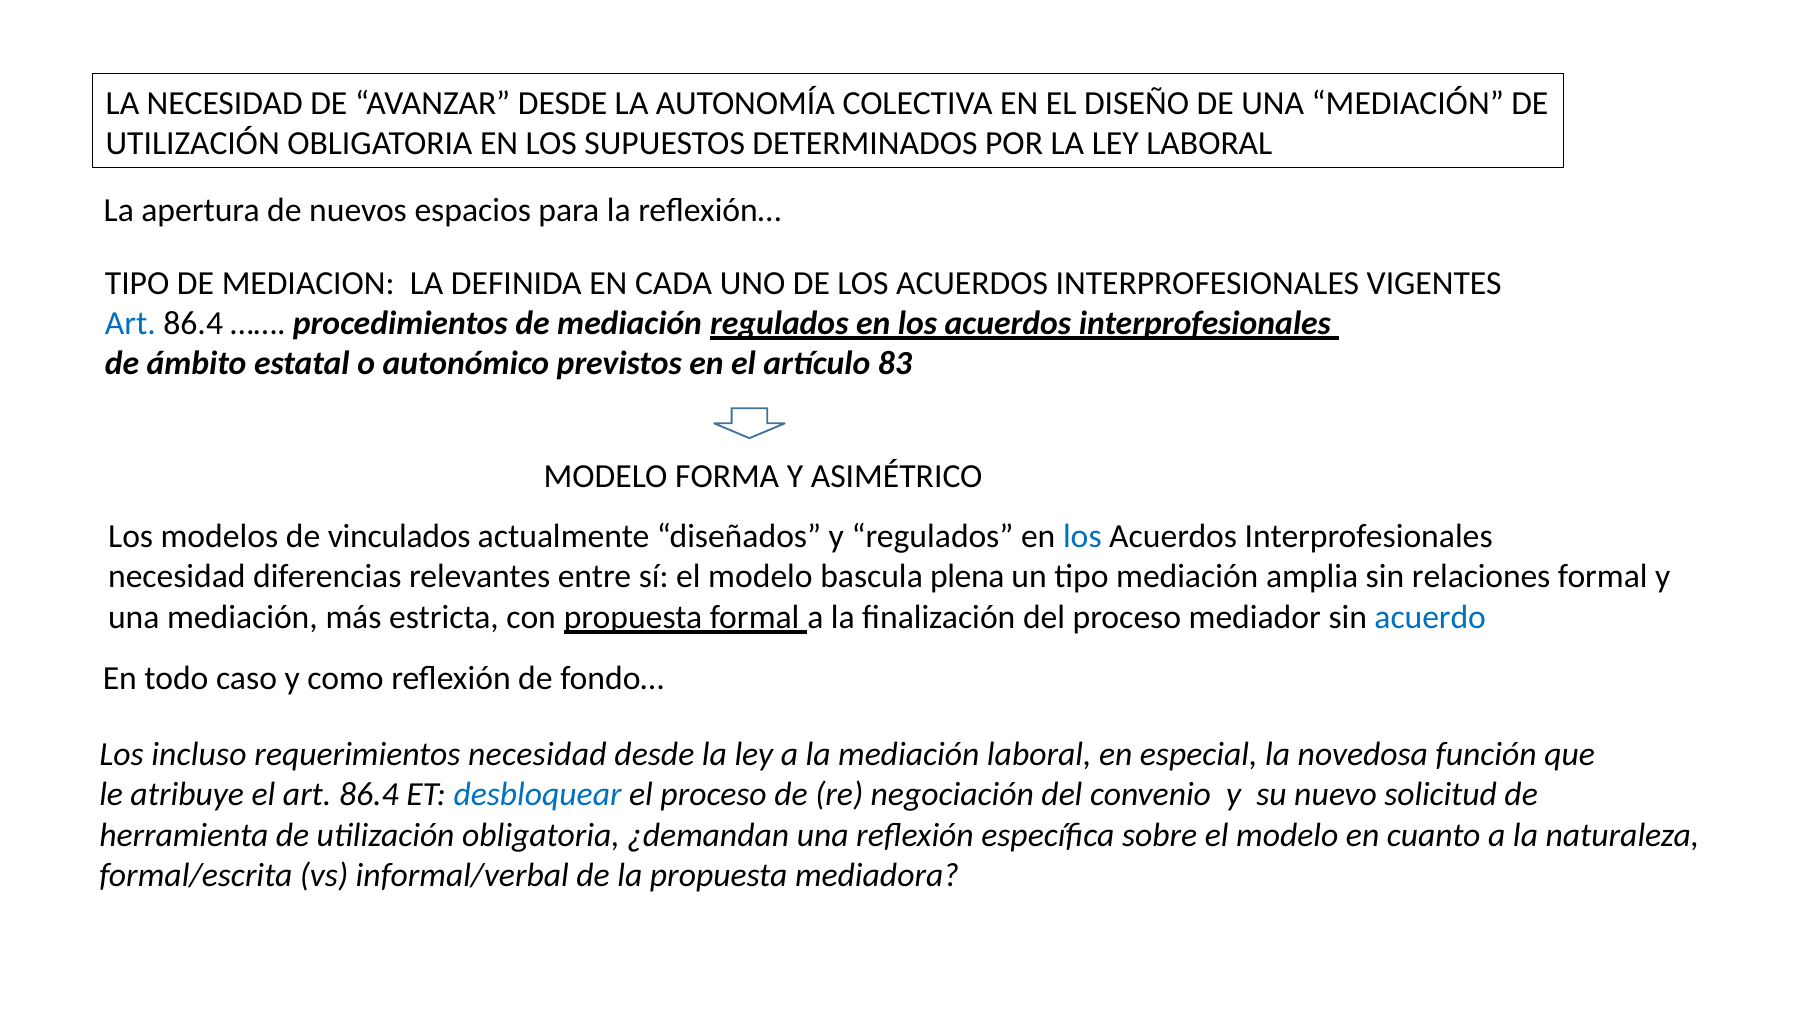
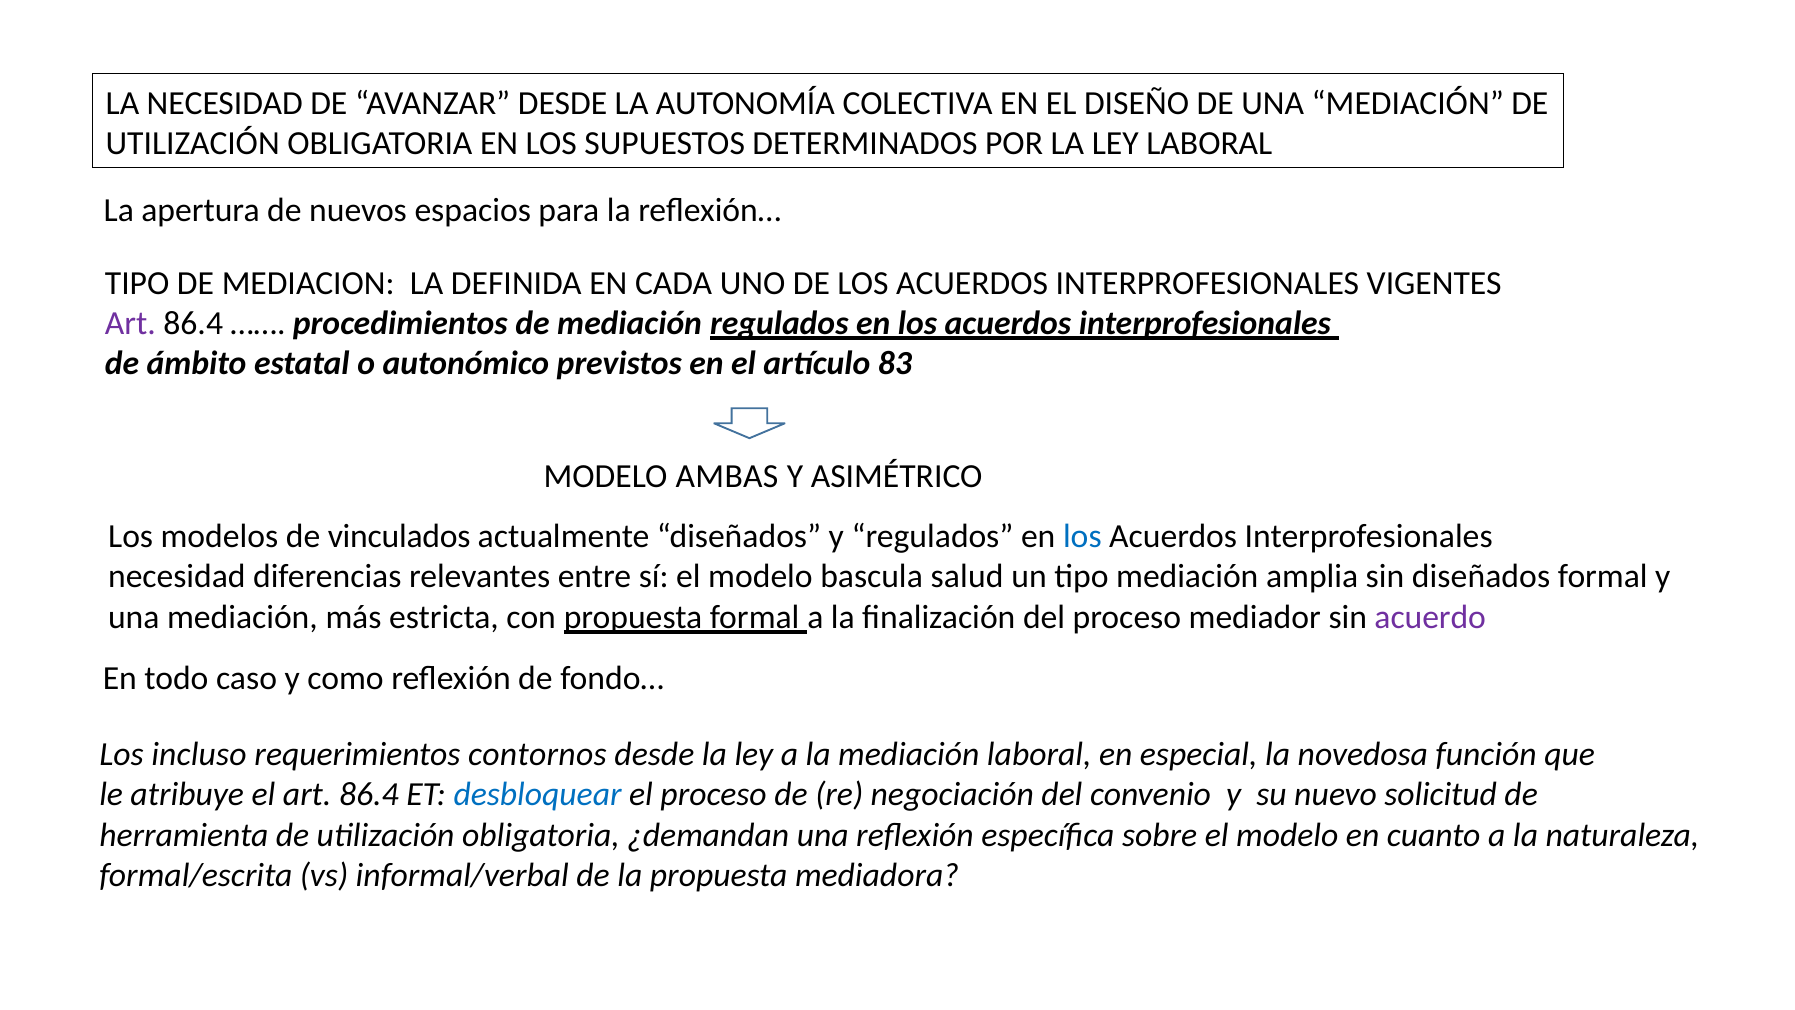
Art at (130, 323) colour: blue -> purple
FORMA: FORMA -> AMBAS
plena: plena -> salud
sin relaciones: relaciones -> diseñados
acuerdo colour: blue -> purple
requerimientos necesidad: necesidad -> contornos
